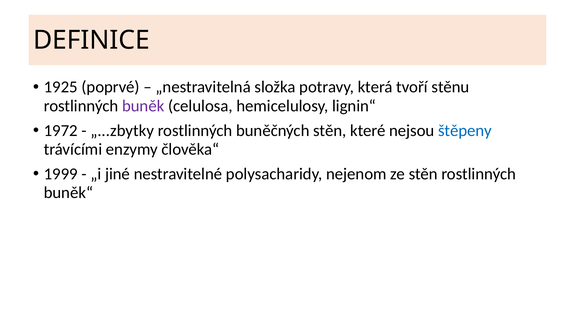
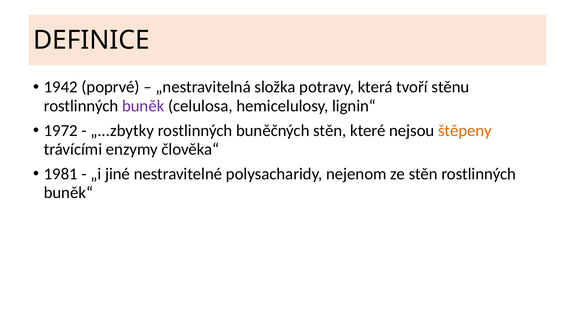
1925: 1925 -> 1942
štěpeny colour: blue -> orange
1999: 1999 -> 1981
